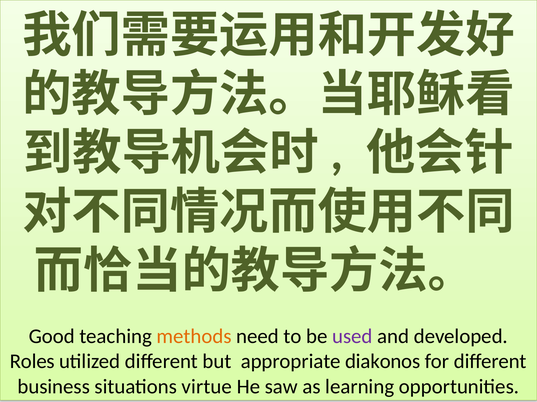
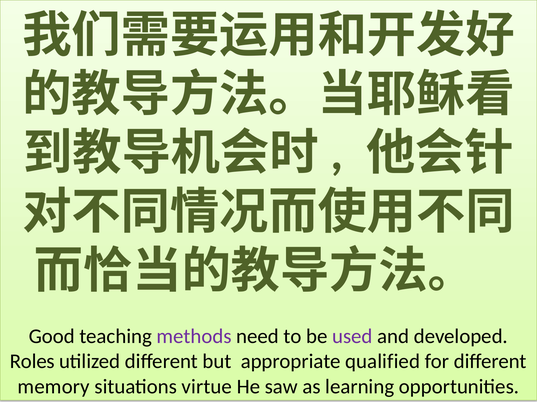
methods colour: orange -> purple
diakonos: diakonos -> qualified
business: business -> memory
